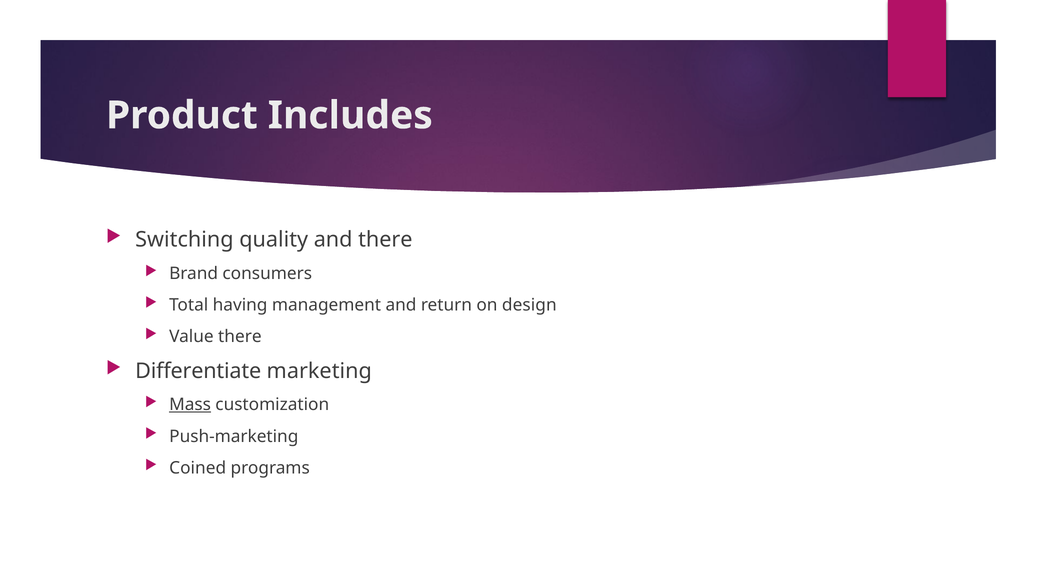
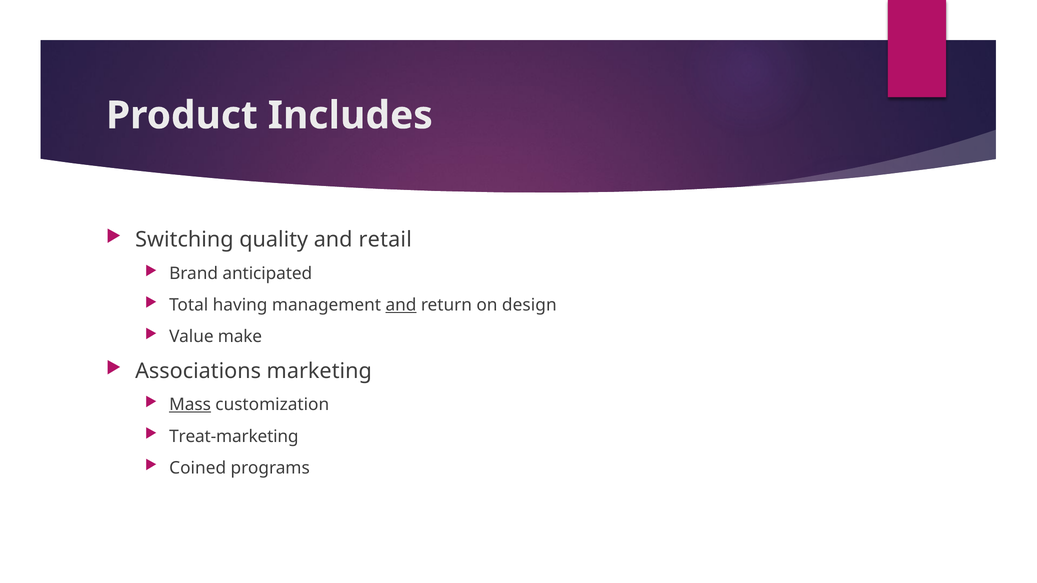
and there: there -> retail
consumers: consumers -> anticipated
and at (401, 305) underline: none -> present
Value there: there -> make
Differentiate: Differentiate -> Associations
Push-marketing: Push-marketing -> Treat-marketing
